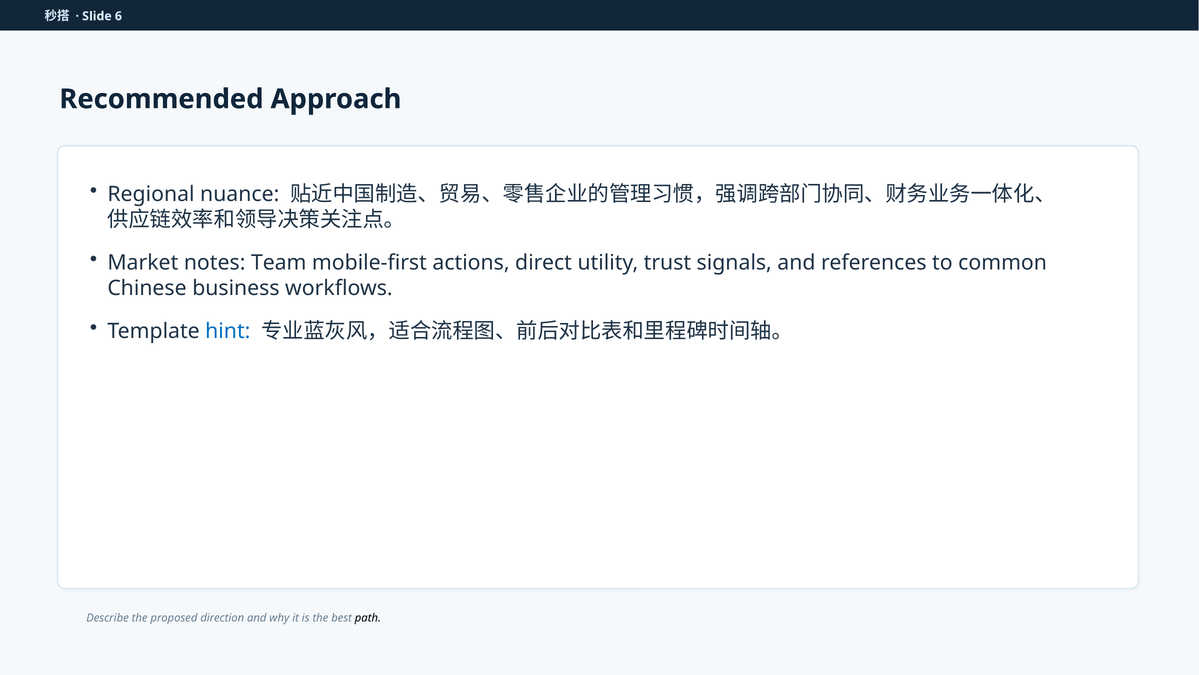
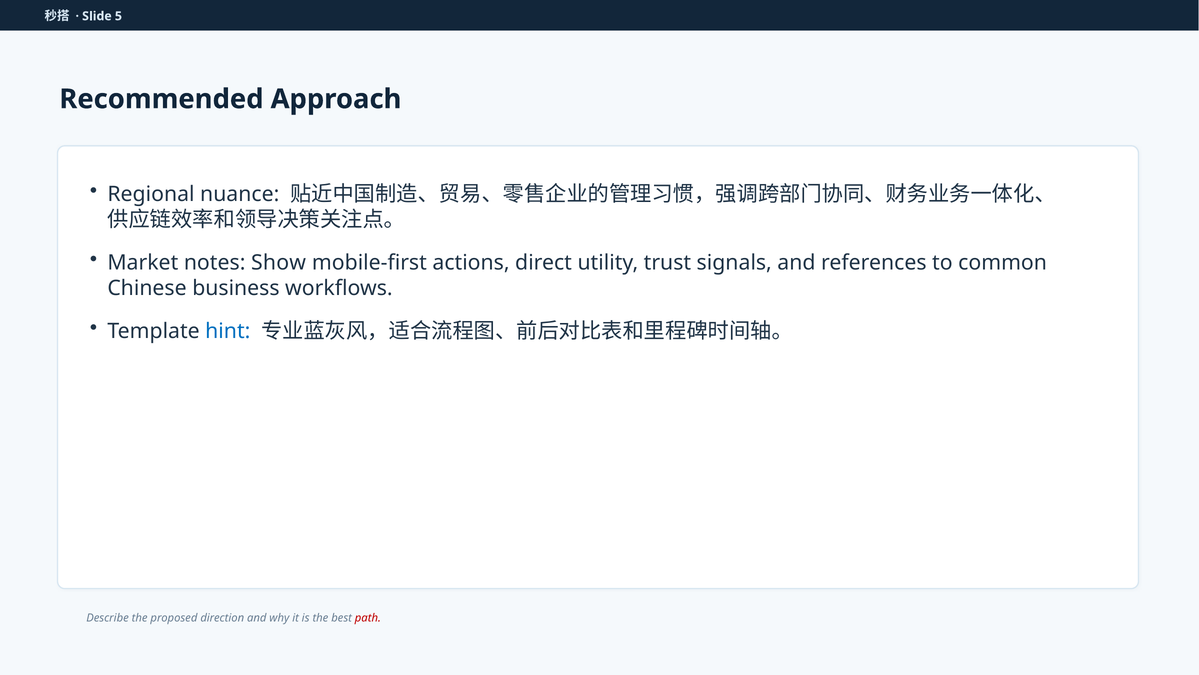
6: 6 -> 5
Team: Team -> Show
path colour: black -> red
